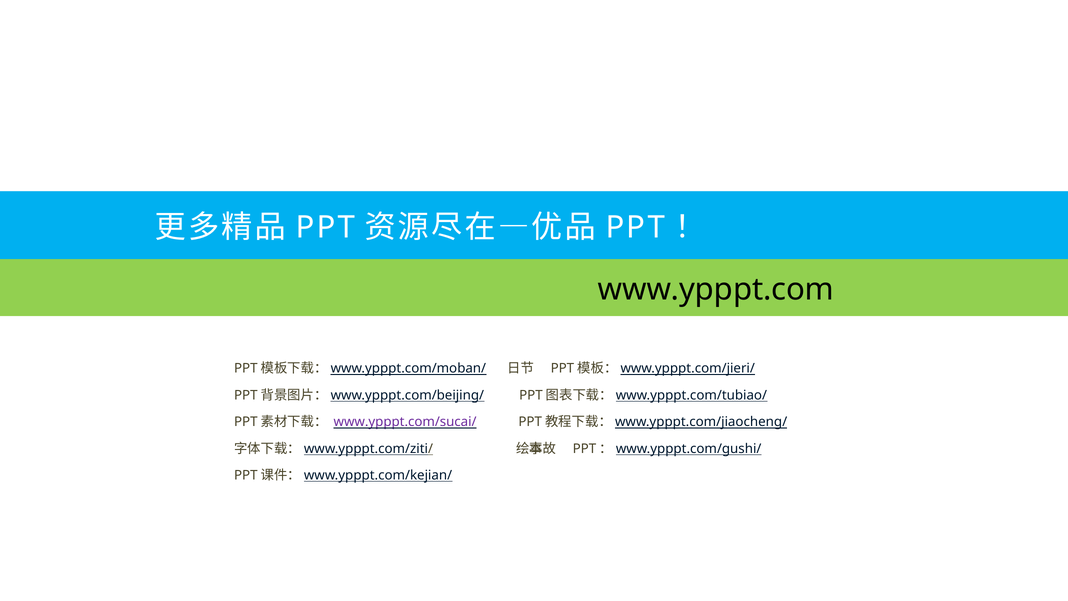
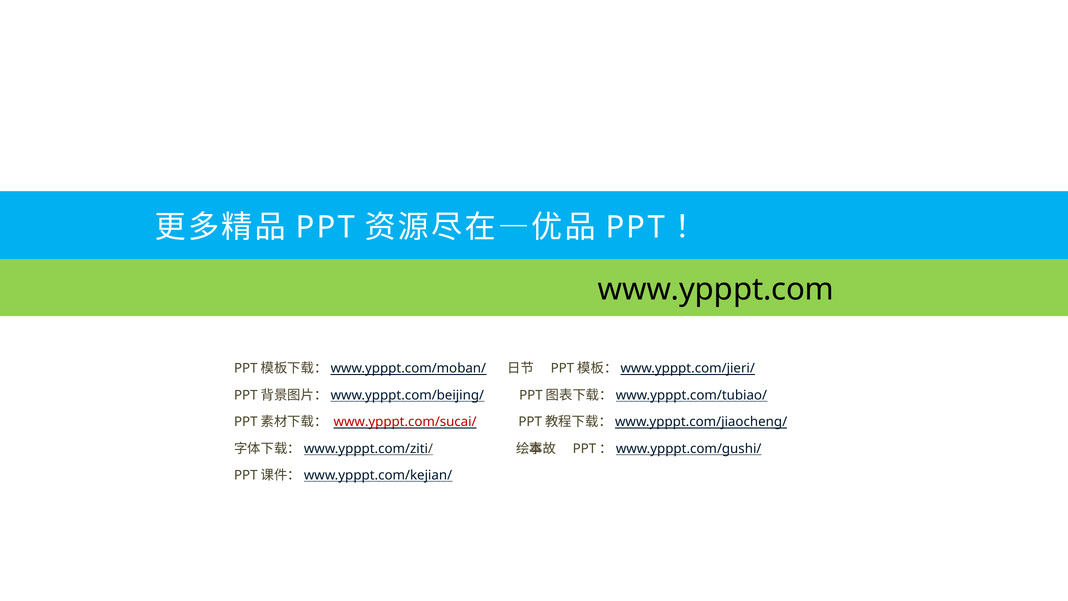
www.ypppt.com/sucai/ colour: purple -> red
